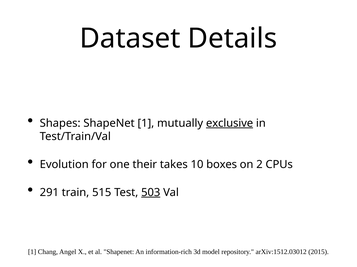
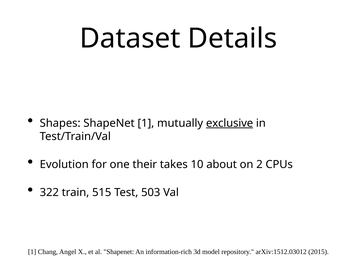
boxes: boxes -> about
291: 291 -> 322
503 underline: present -> none
